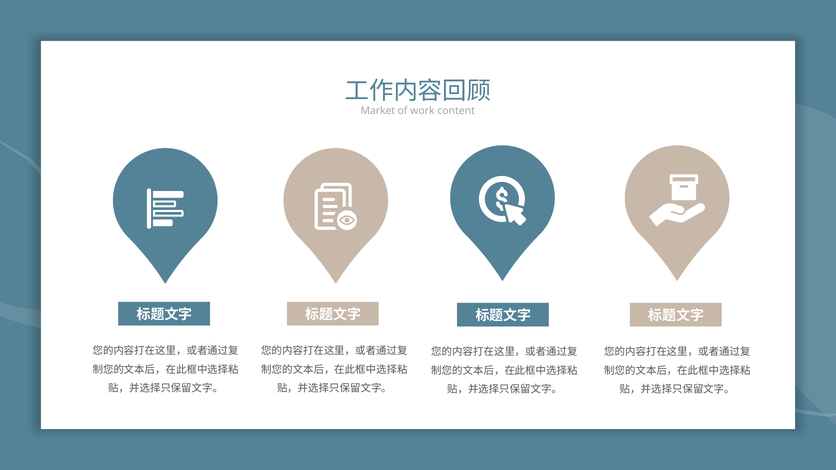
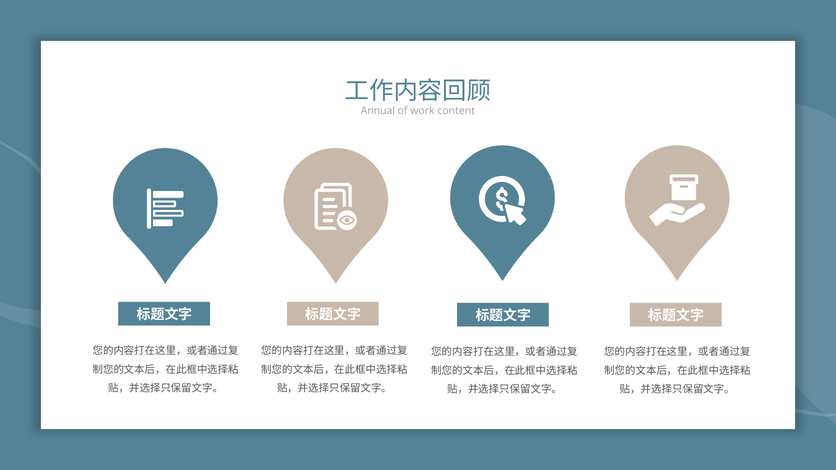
Market: Market -> Annual
